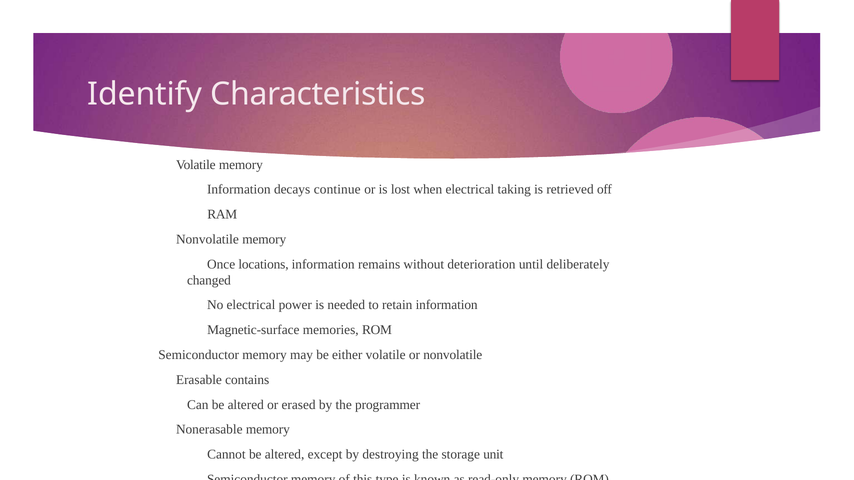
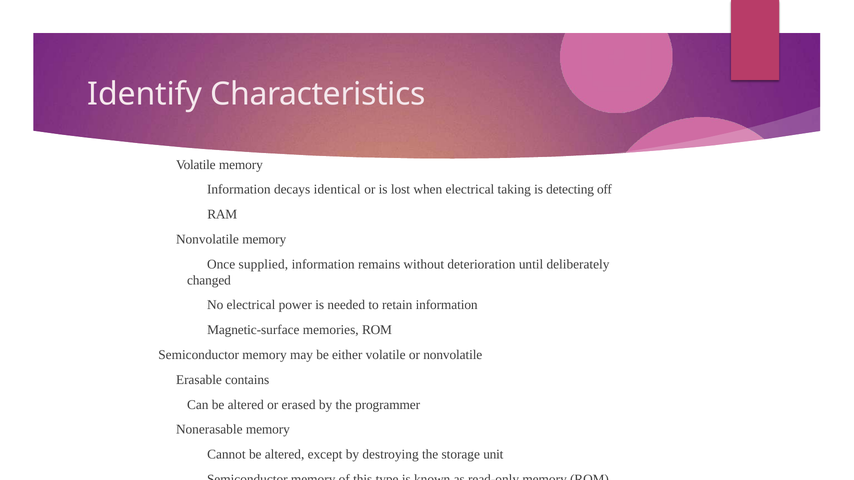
continue: continue -> identical
retrieved: retrieved -> detecting
locations: locations -> supplied
